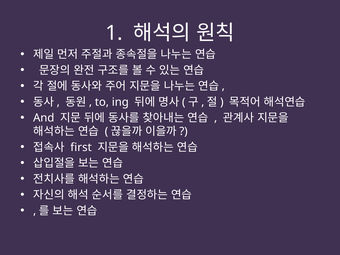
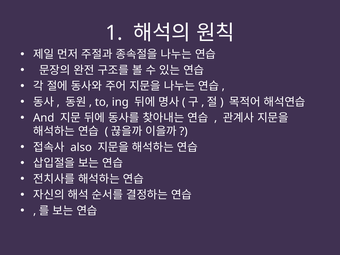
first: first -> also
